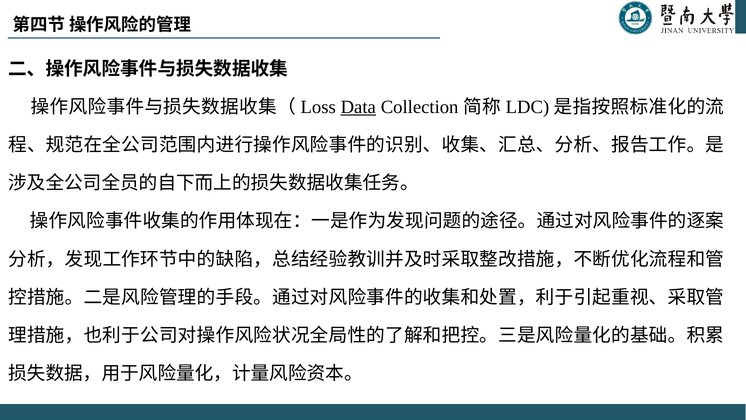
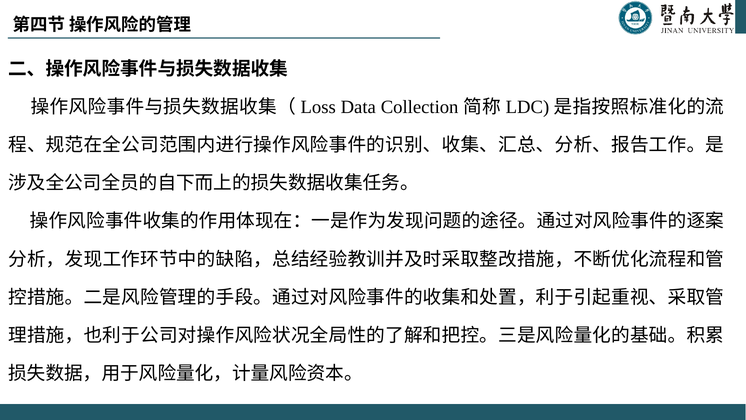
Data underline: present -> none
